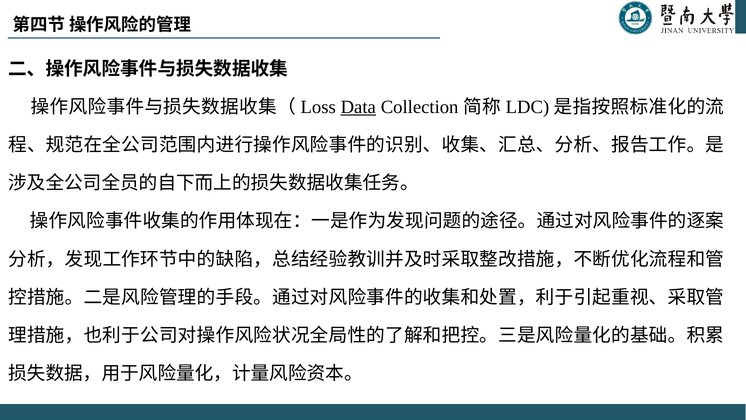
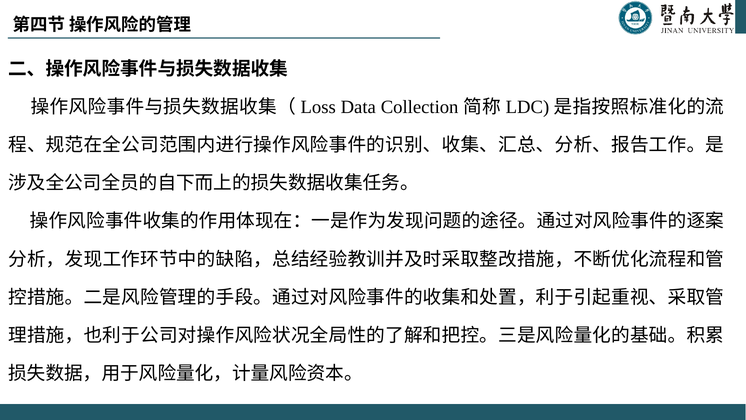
Data underline: present -> none
